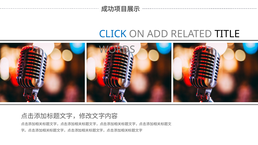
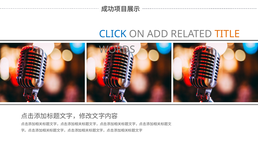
TITLE colour: black -> orange
